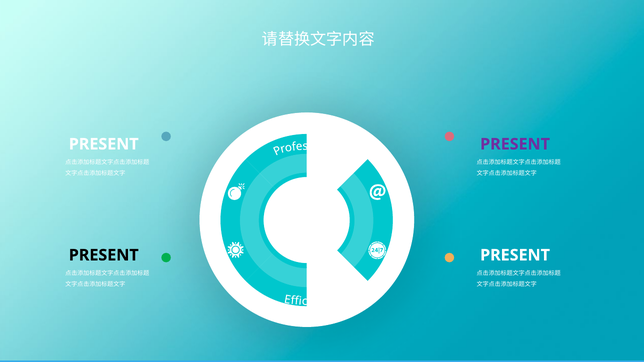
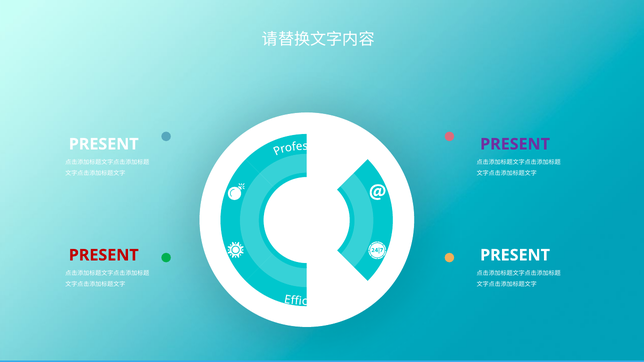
PRESENT at (104, 255) colour: black -> red
